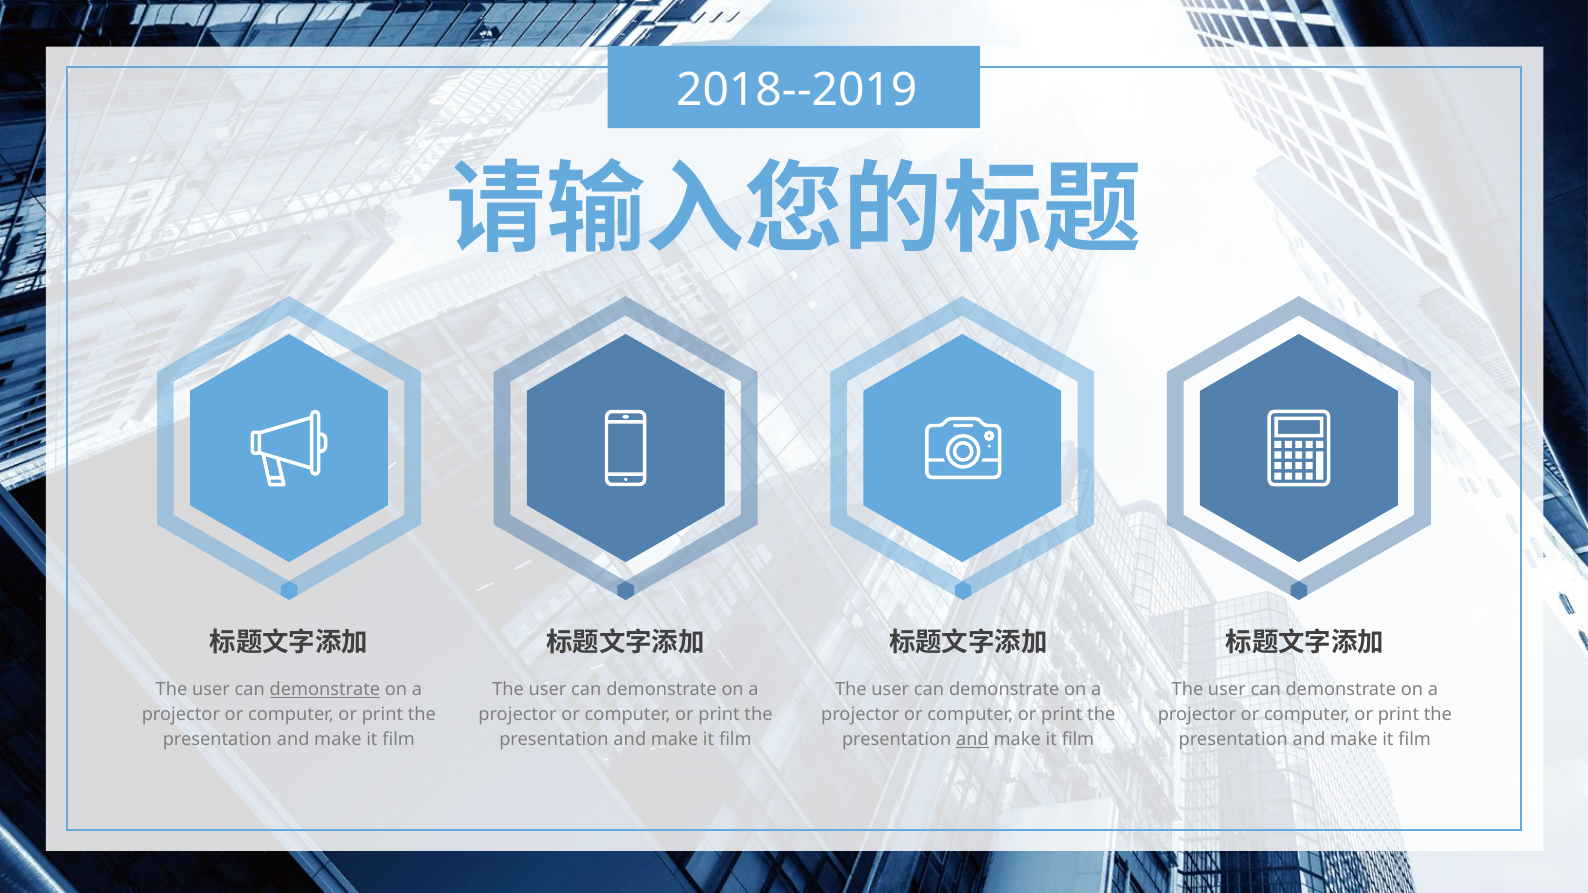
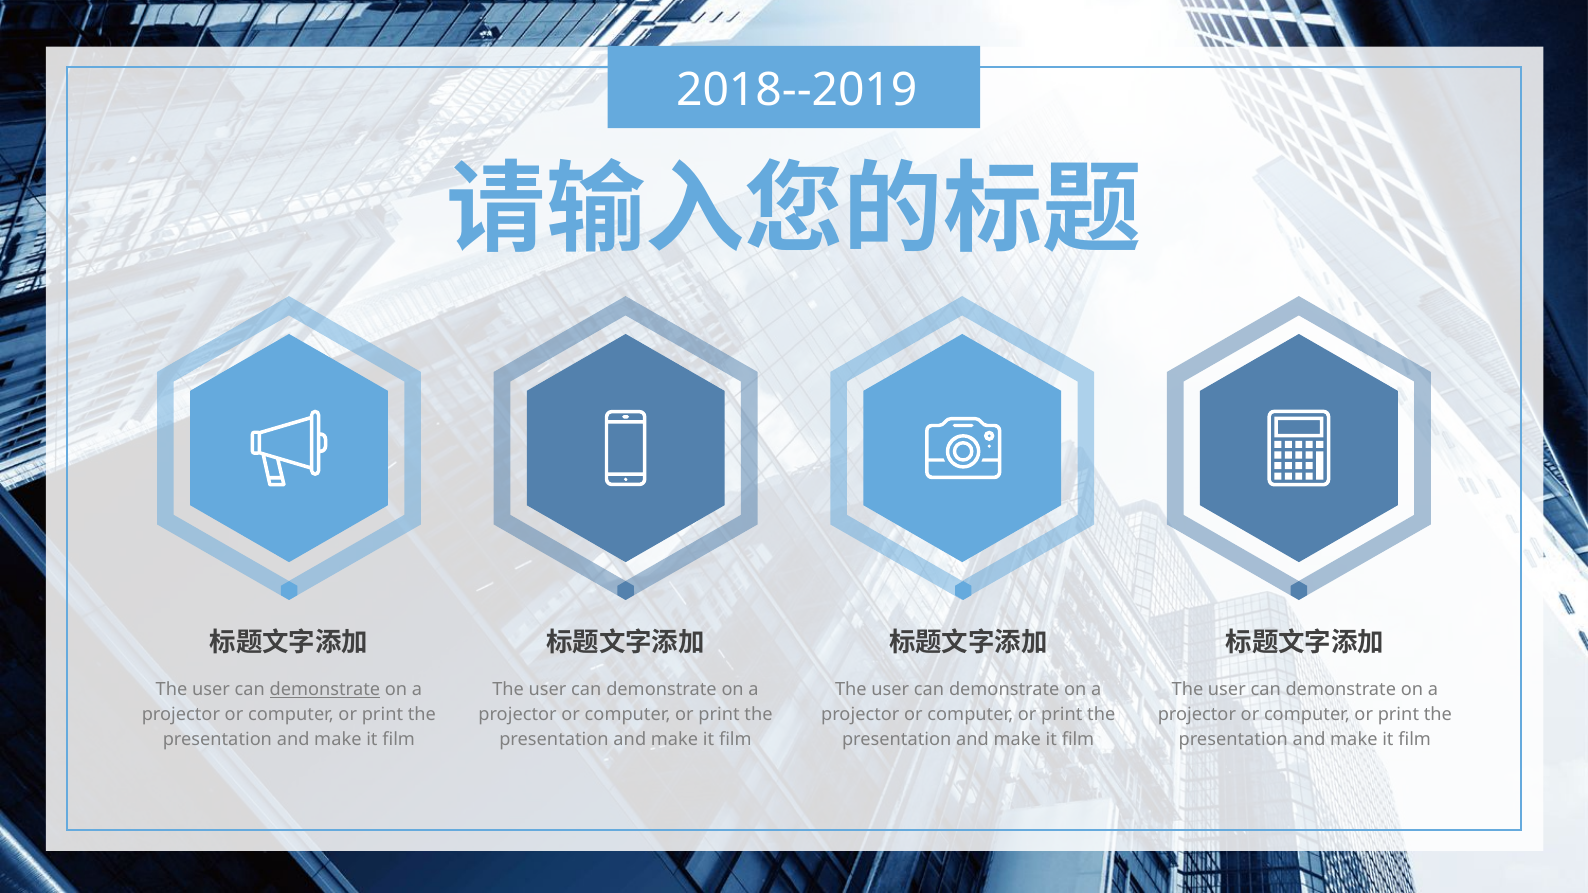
and at (972, 740) underline: present -> none
